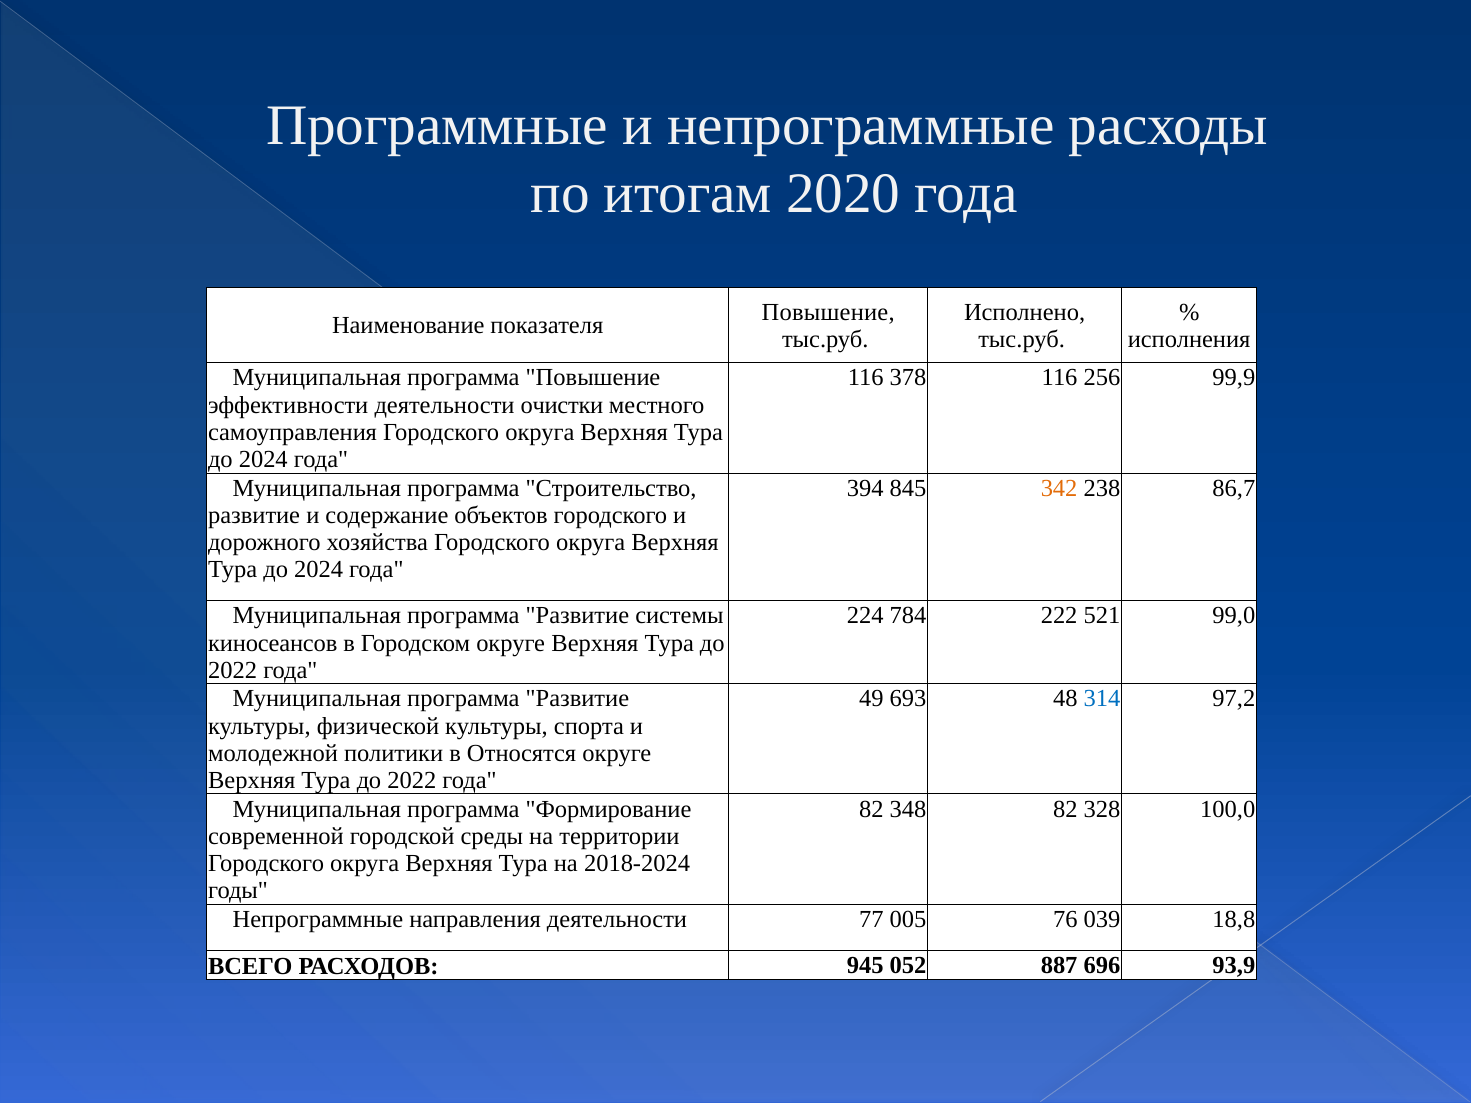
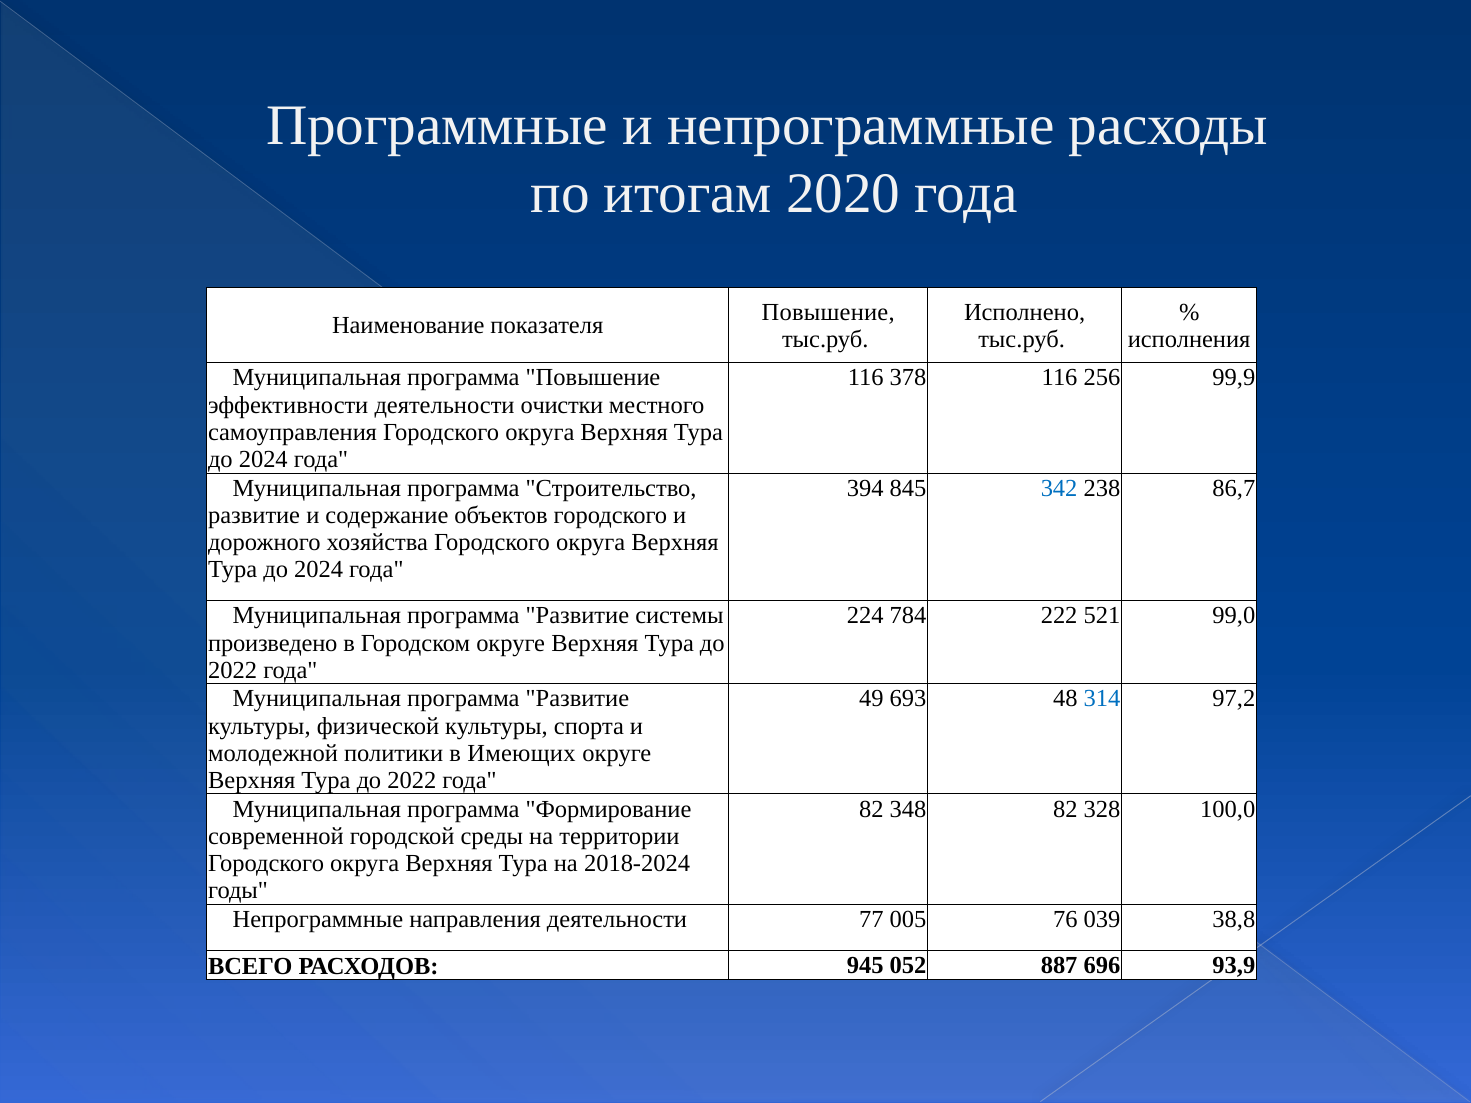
342 colour: orange -> blue
киносеансов: киносеансов -> произведено
Относятся: Относятся -> Имеющих
18,8: 18,8 -> 38,8
